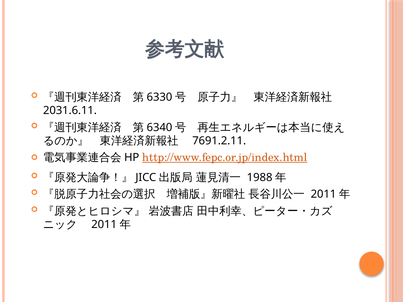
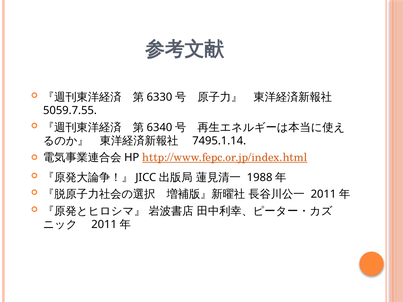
2031.6.11: 2031.6.11 -> 5059.7.55
7691.2.11: 7691.2.11 -> 7495.1.14
